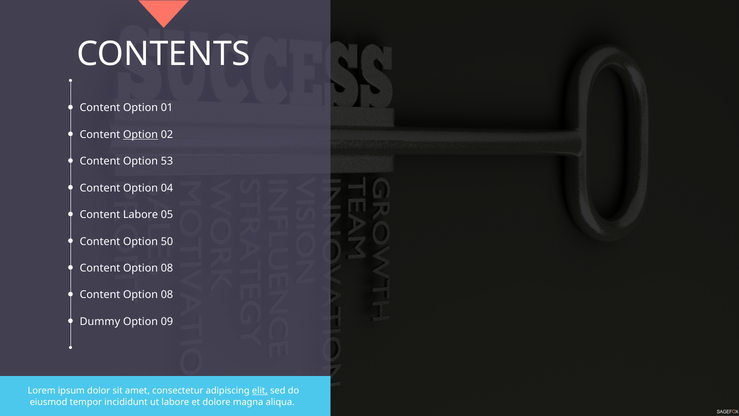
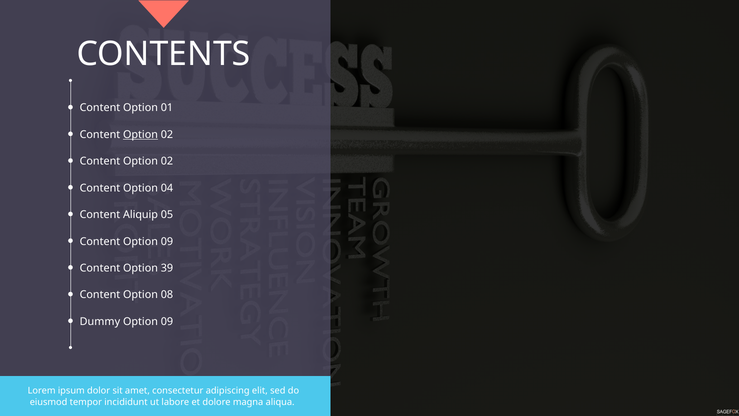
53 at (167, 161): 53 -> 02
Content Labore: Labore -> Aliquip
Content Option 50: 50 -> 09
08 at (167, 268): 08 -> 39
elit underline: present -> none
